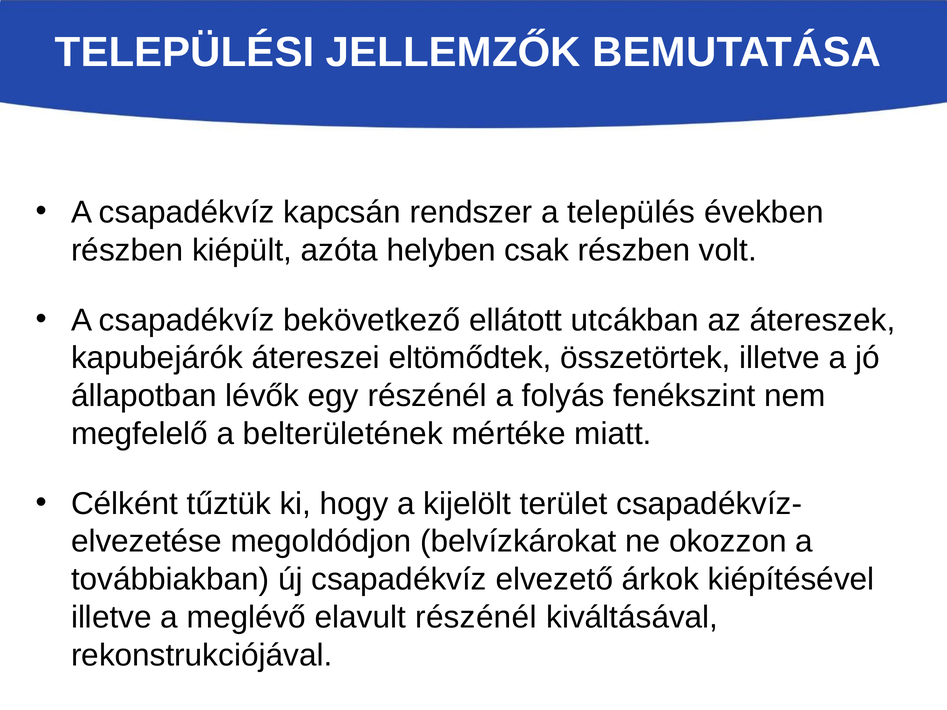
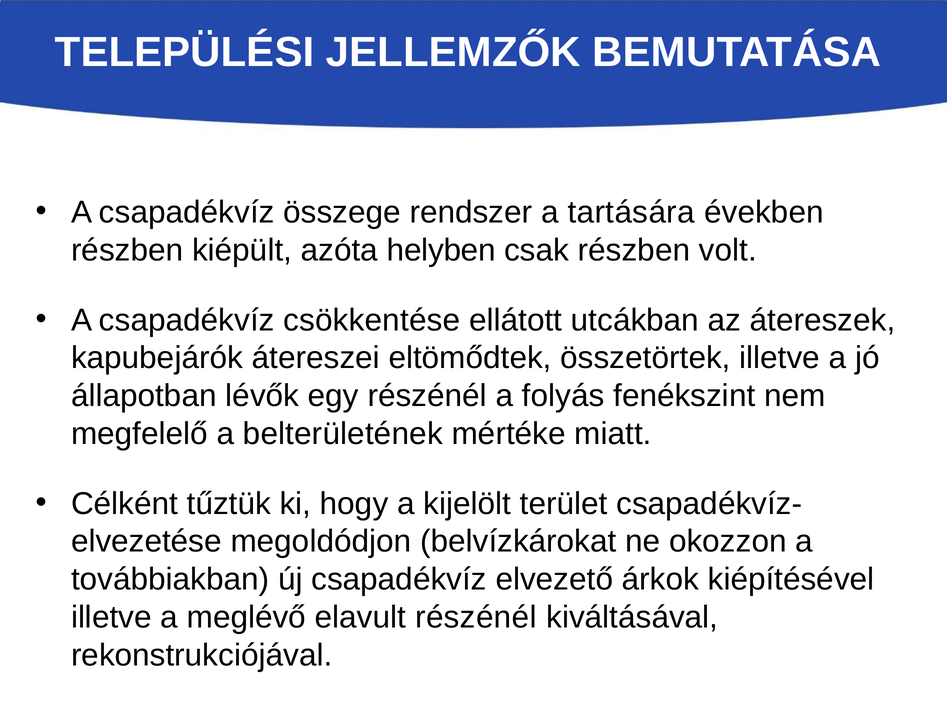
kapcsán: kapcsán -> összege
település: település -> tartására
bekövetkező: bekövetkező -> csökkentése
